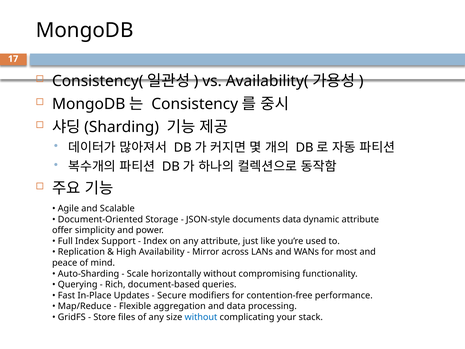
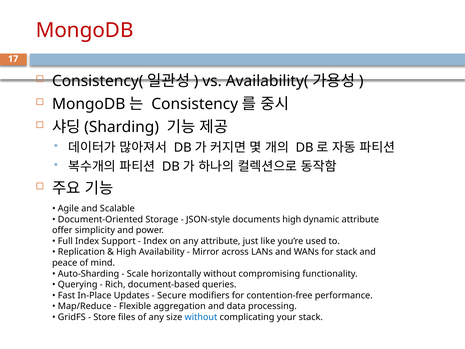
MongoDB at (85, 30) colour: black -> red
documents data: data -> high
for most: most -> stack
